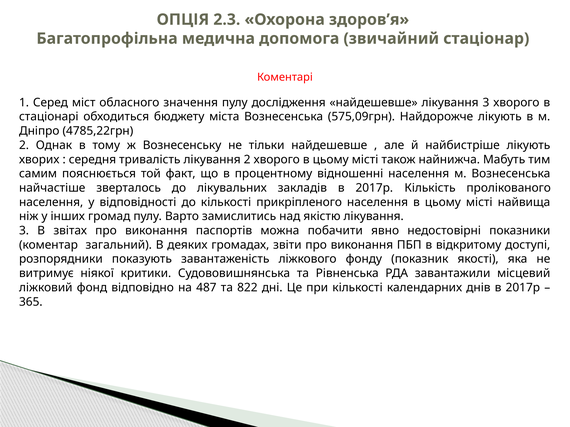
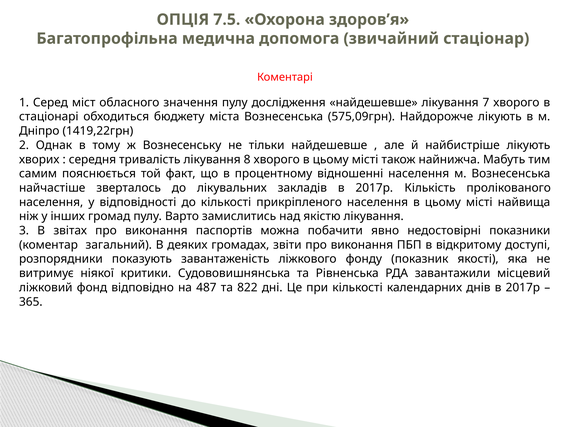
2.3: 2.3 -> 7.5
найдешевше лікування 3: 3 -> 7
4785,22грн: 4785,22грн -> 1419,22грн
лікування 2: 2 -> 8
